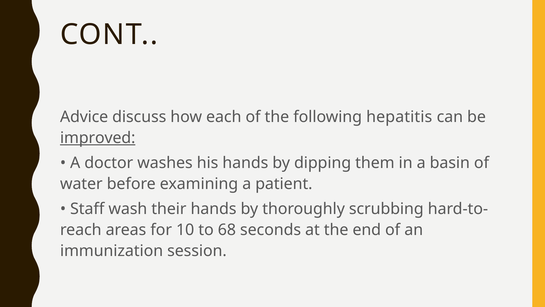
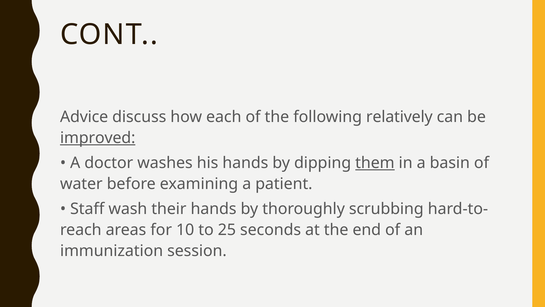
hepatitis: hepatitis -> relatively
them underline: none -> present
68: 68 -> 25
